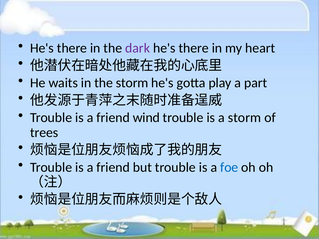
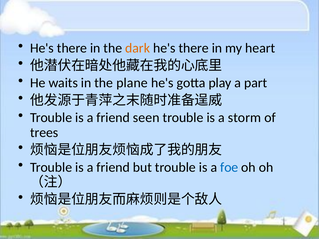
dark colour: purple -> orange
the storm: storm -> plane
wind: wind -> seen
